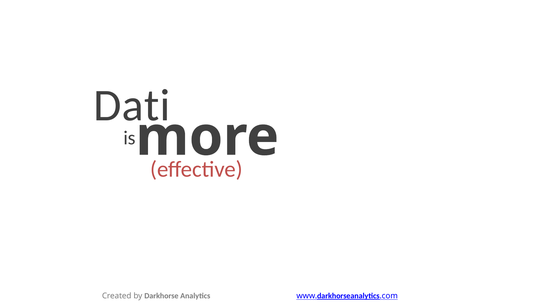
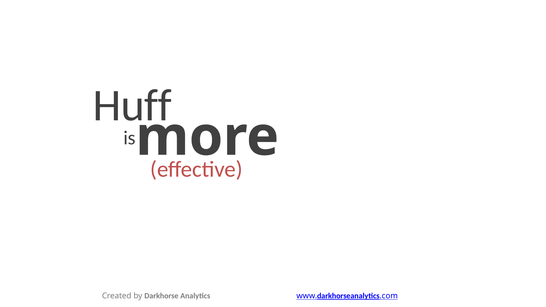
Dati: Dati -> Huff
